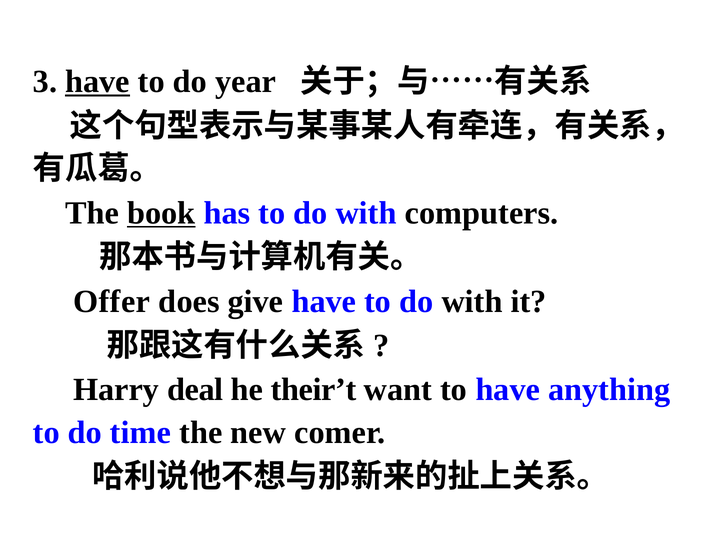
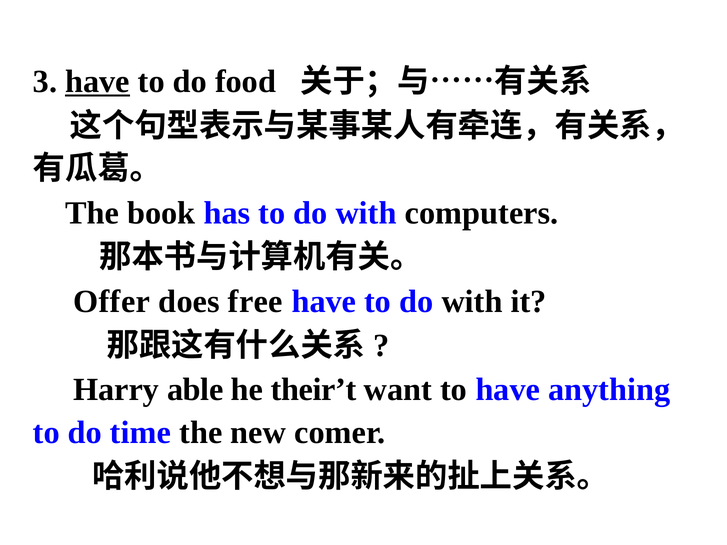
year: year -> food
book underline: present -> none
give: give -> free
deal: deal -> able
